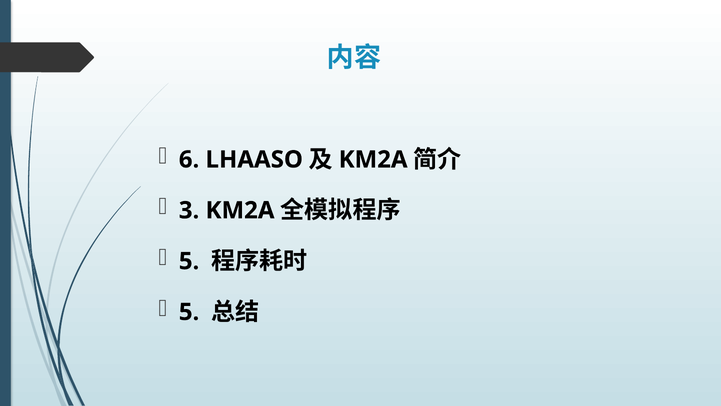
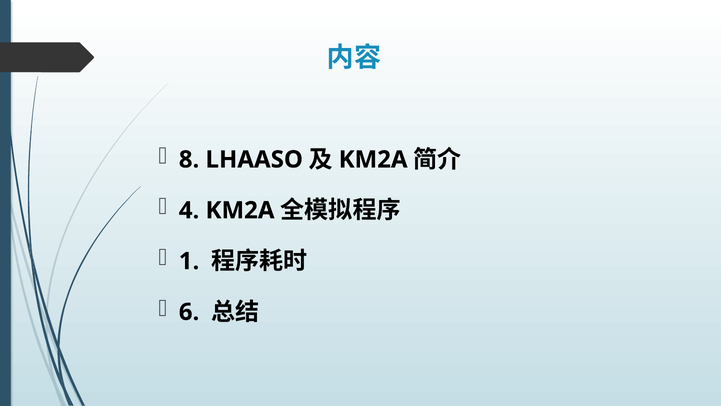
6: 6 -> 8
3: 3 -> 4
5 at (189, 261): 5 -> 1
5 at (189, 312): 5 -> 6
